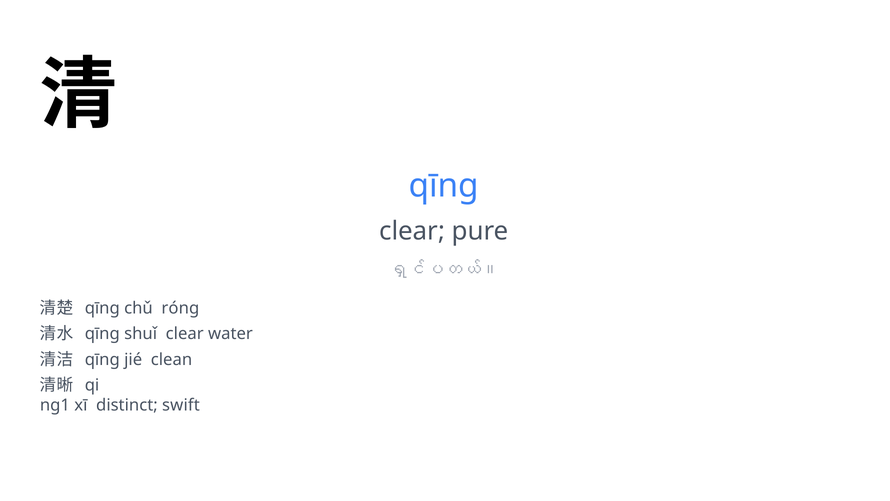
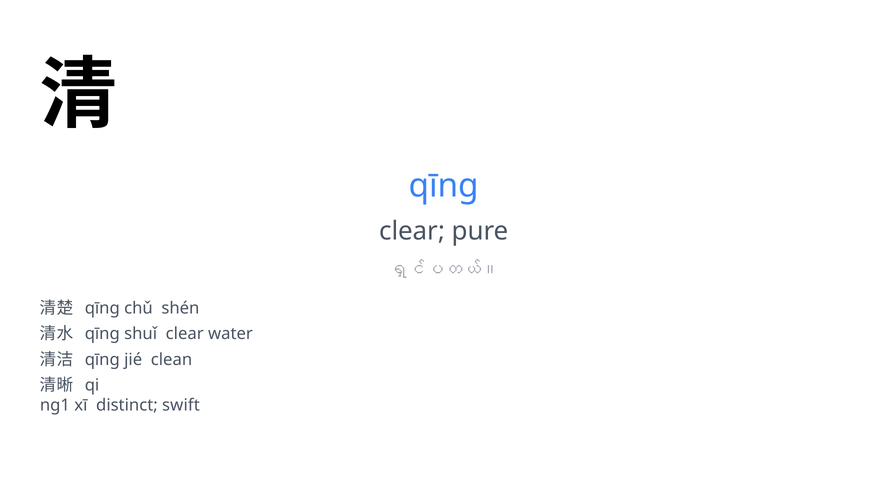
róng: róng -> shén
